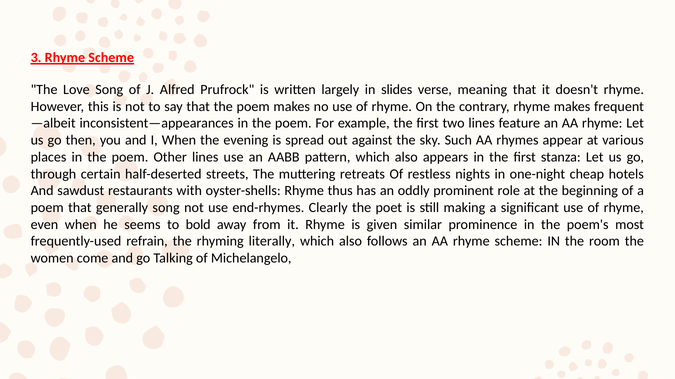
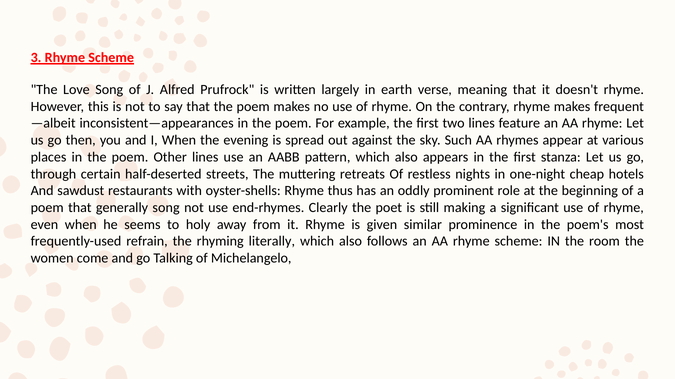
slides: slides -> earth
bold: bold -> holy
